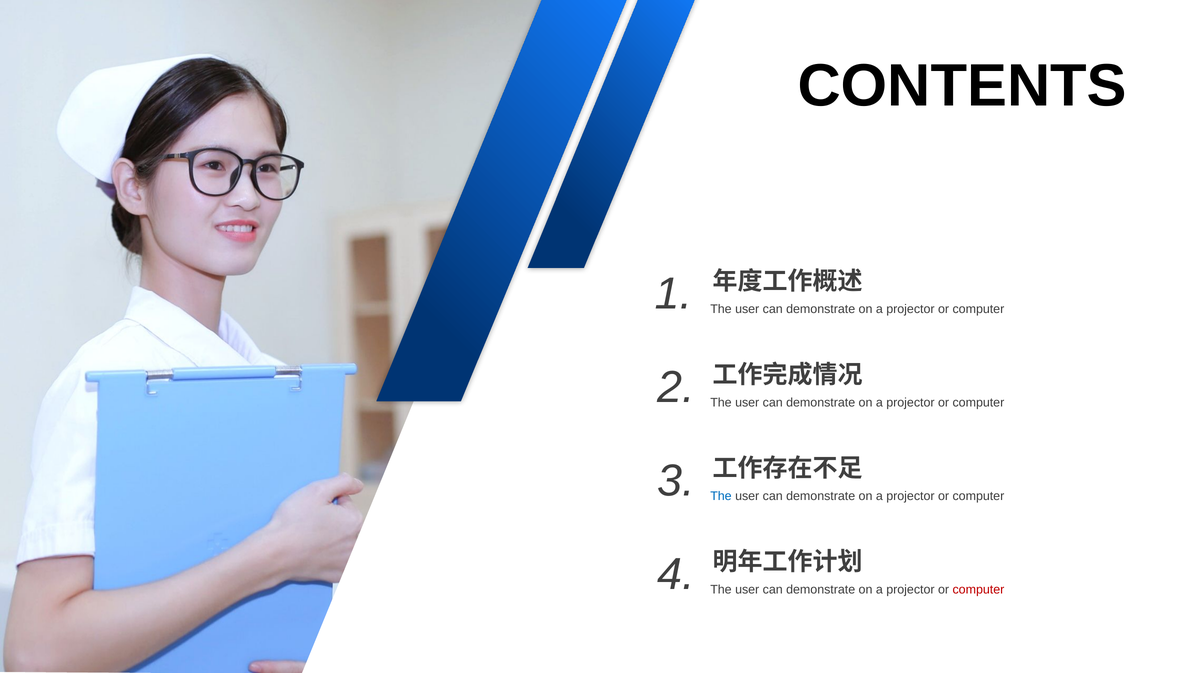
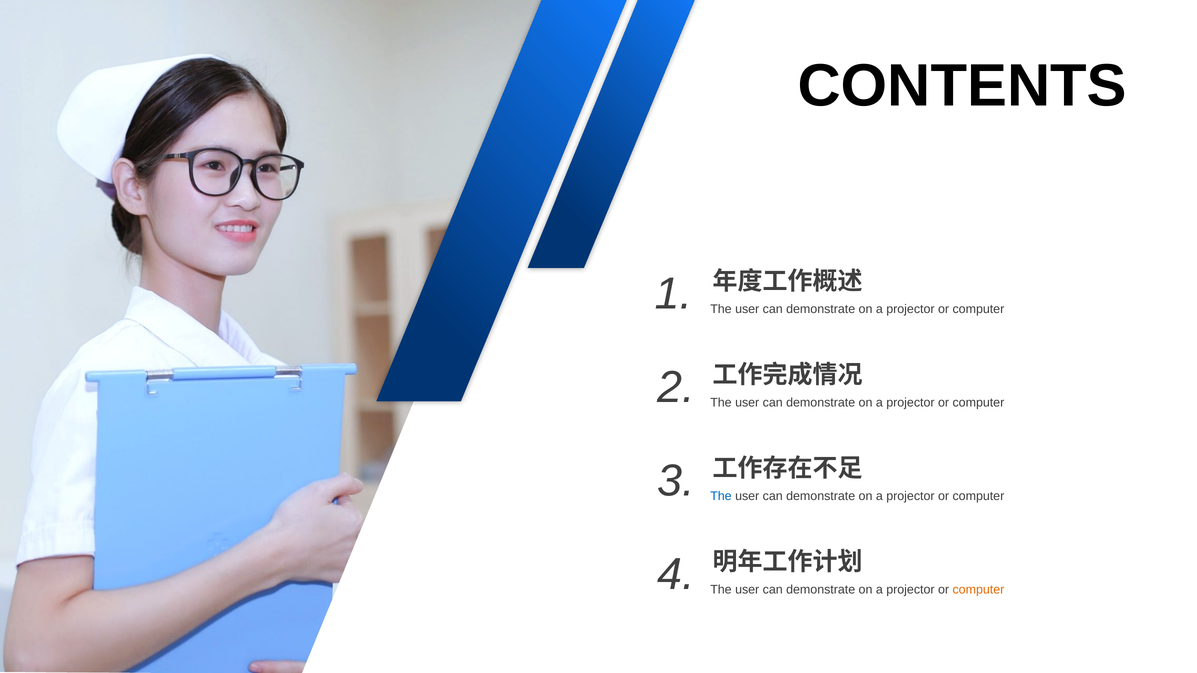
computer at (978, 590) colour: red -> orange
